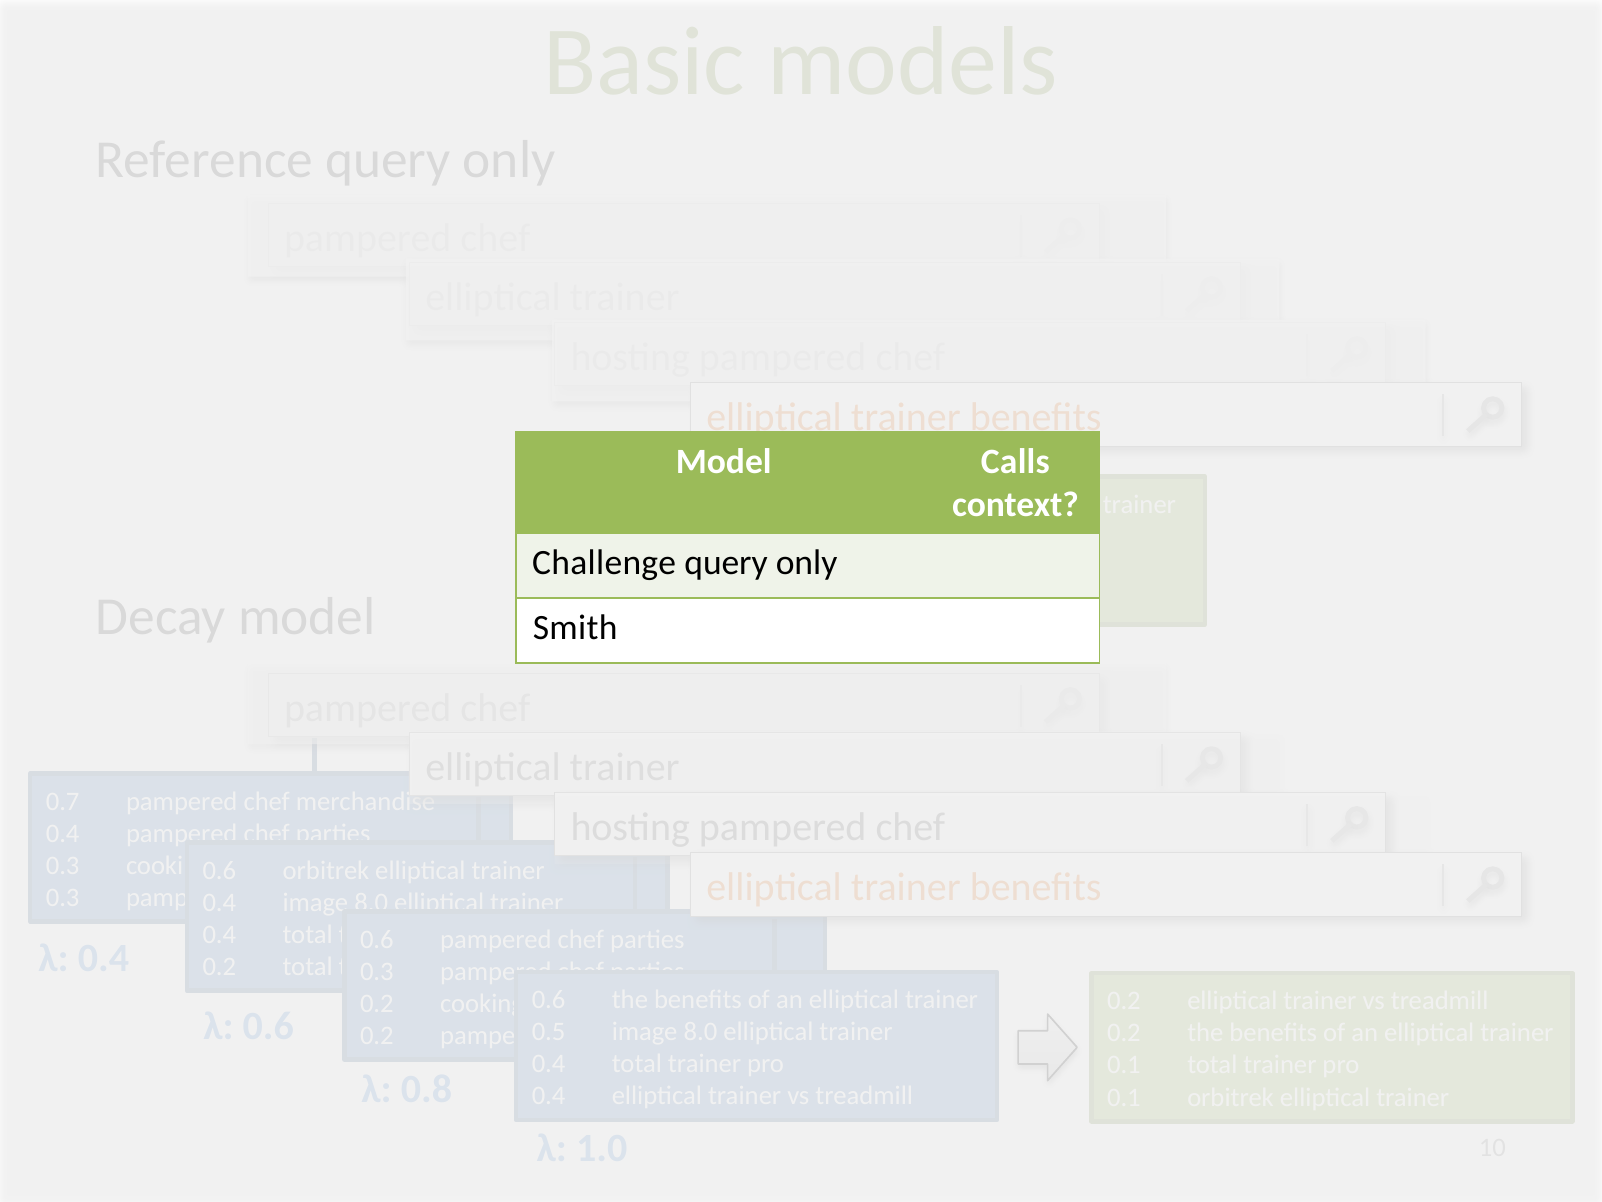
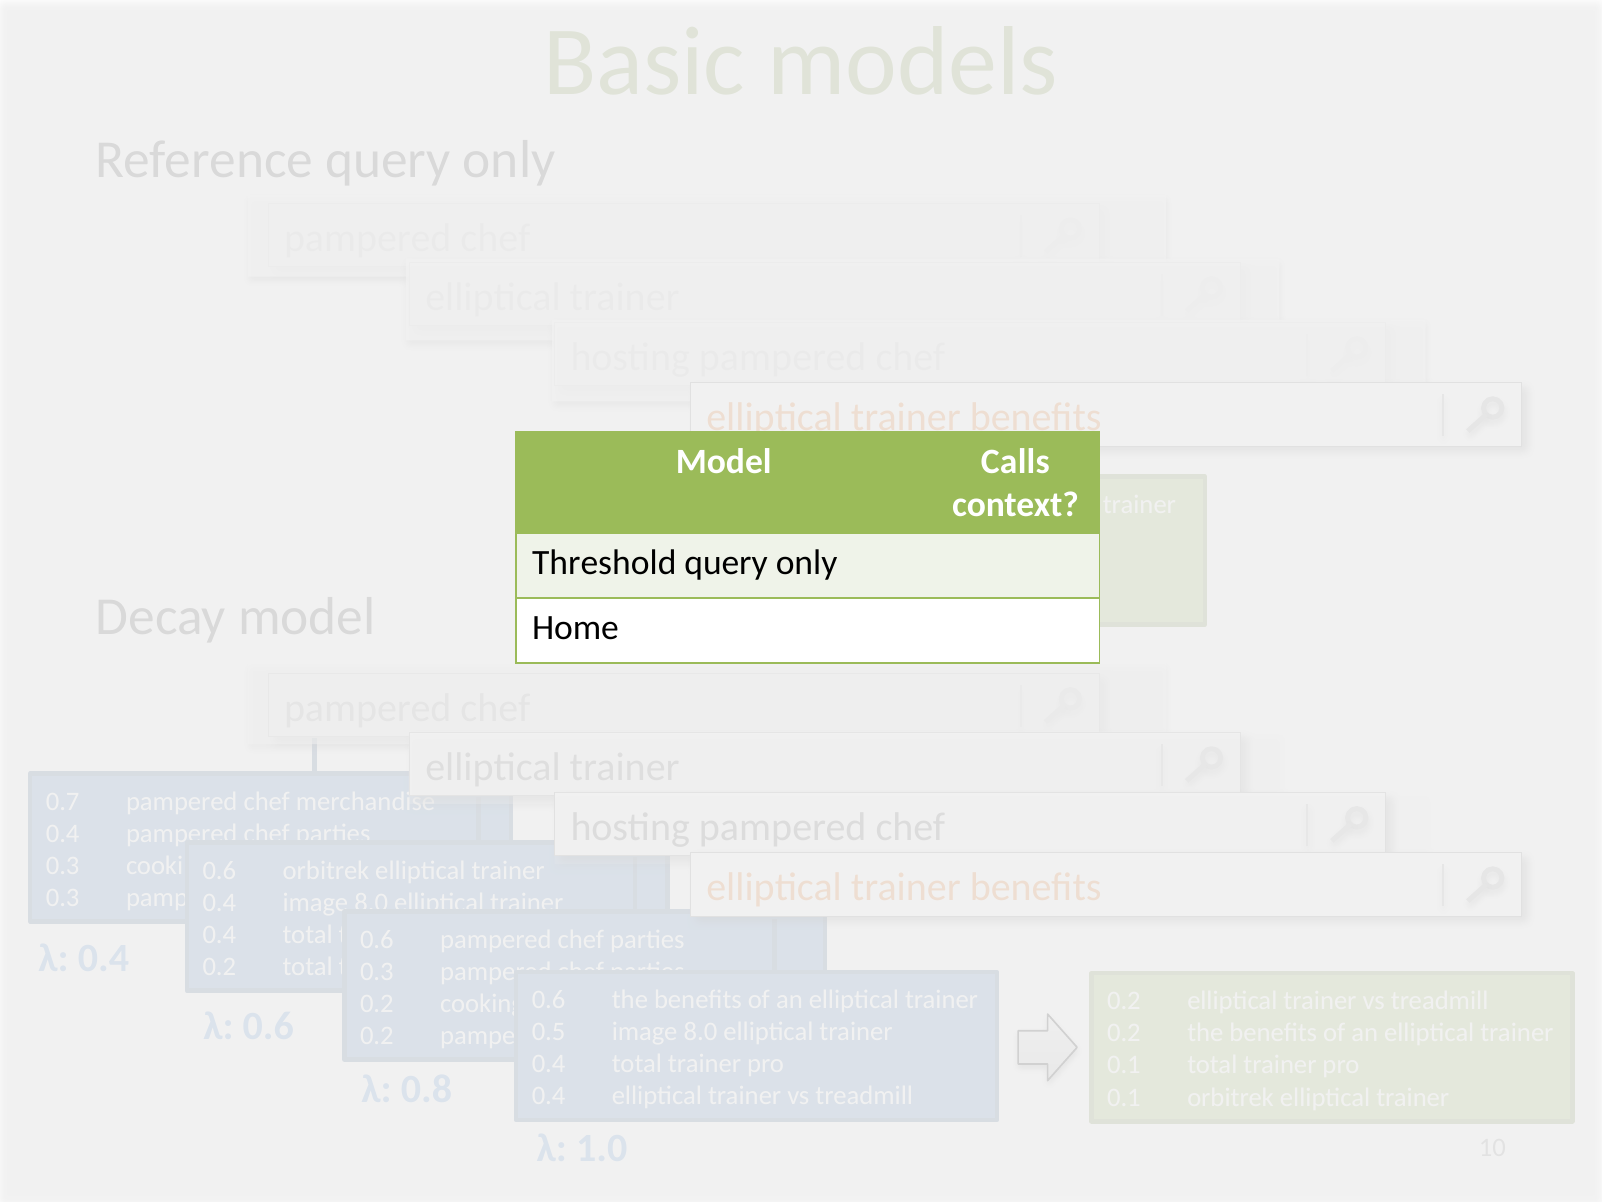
Challenge: Challenge -> Threshold
Smith: Smith -> Home
